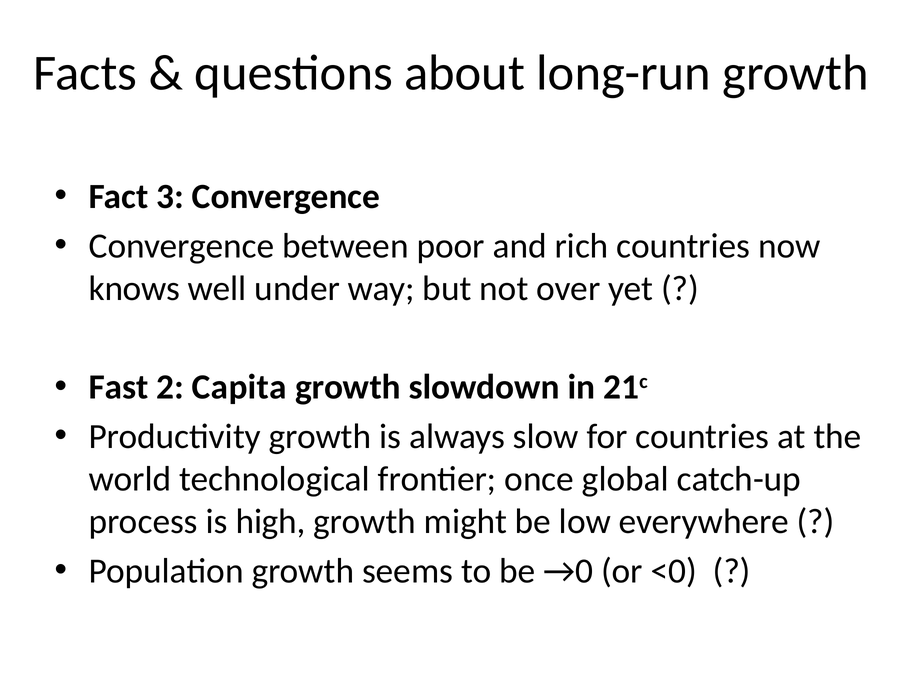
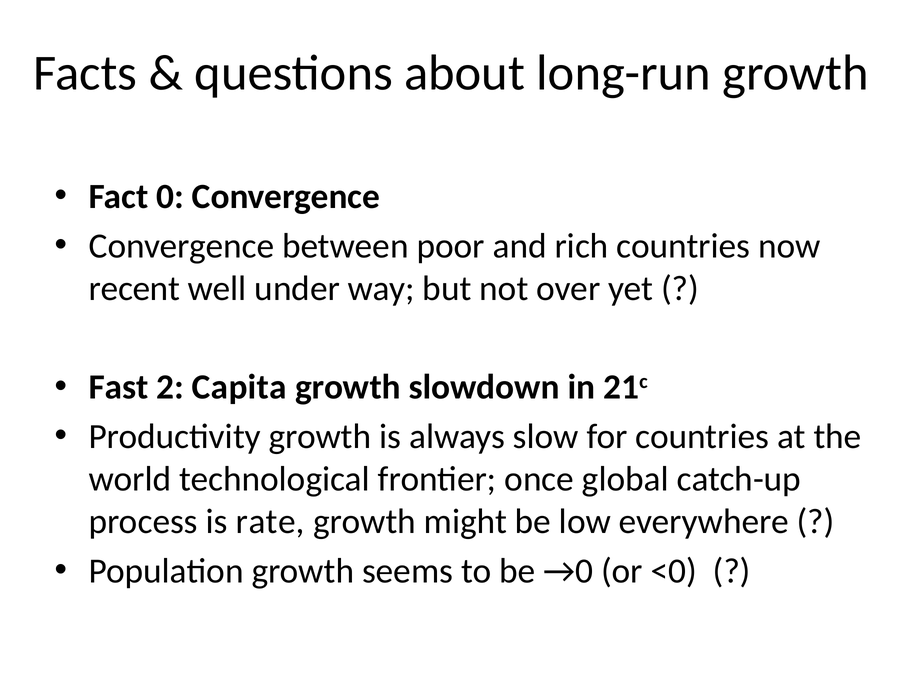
3: 3 -> 0
knows: knows -> recent
high: high -> rate
